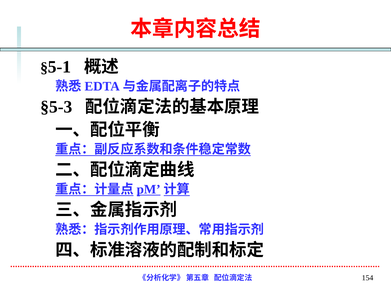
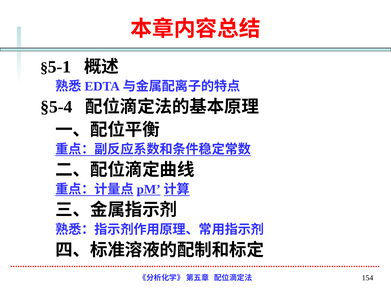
§5-3: §5-3 -> §5-4
